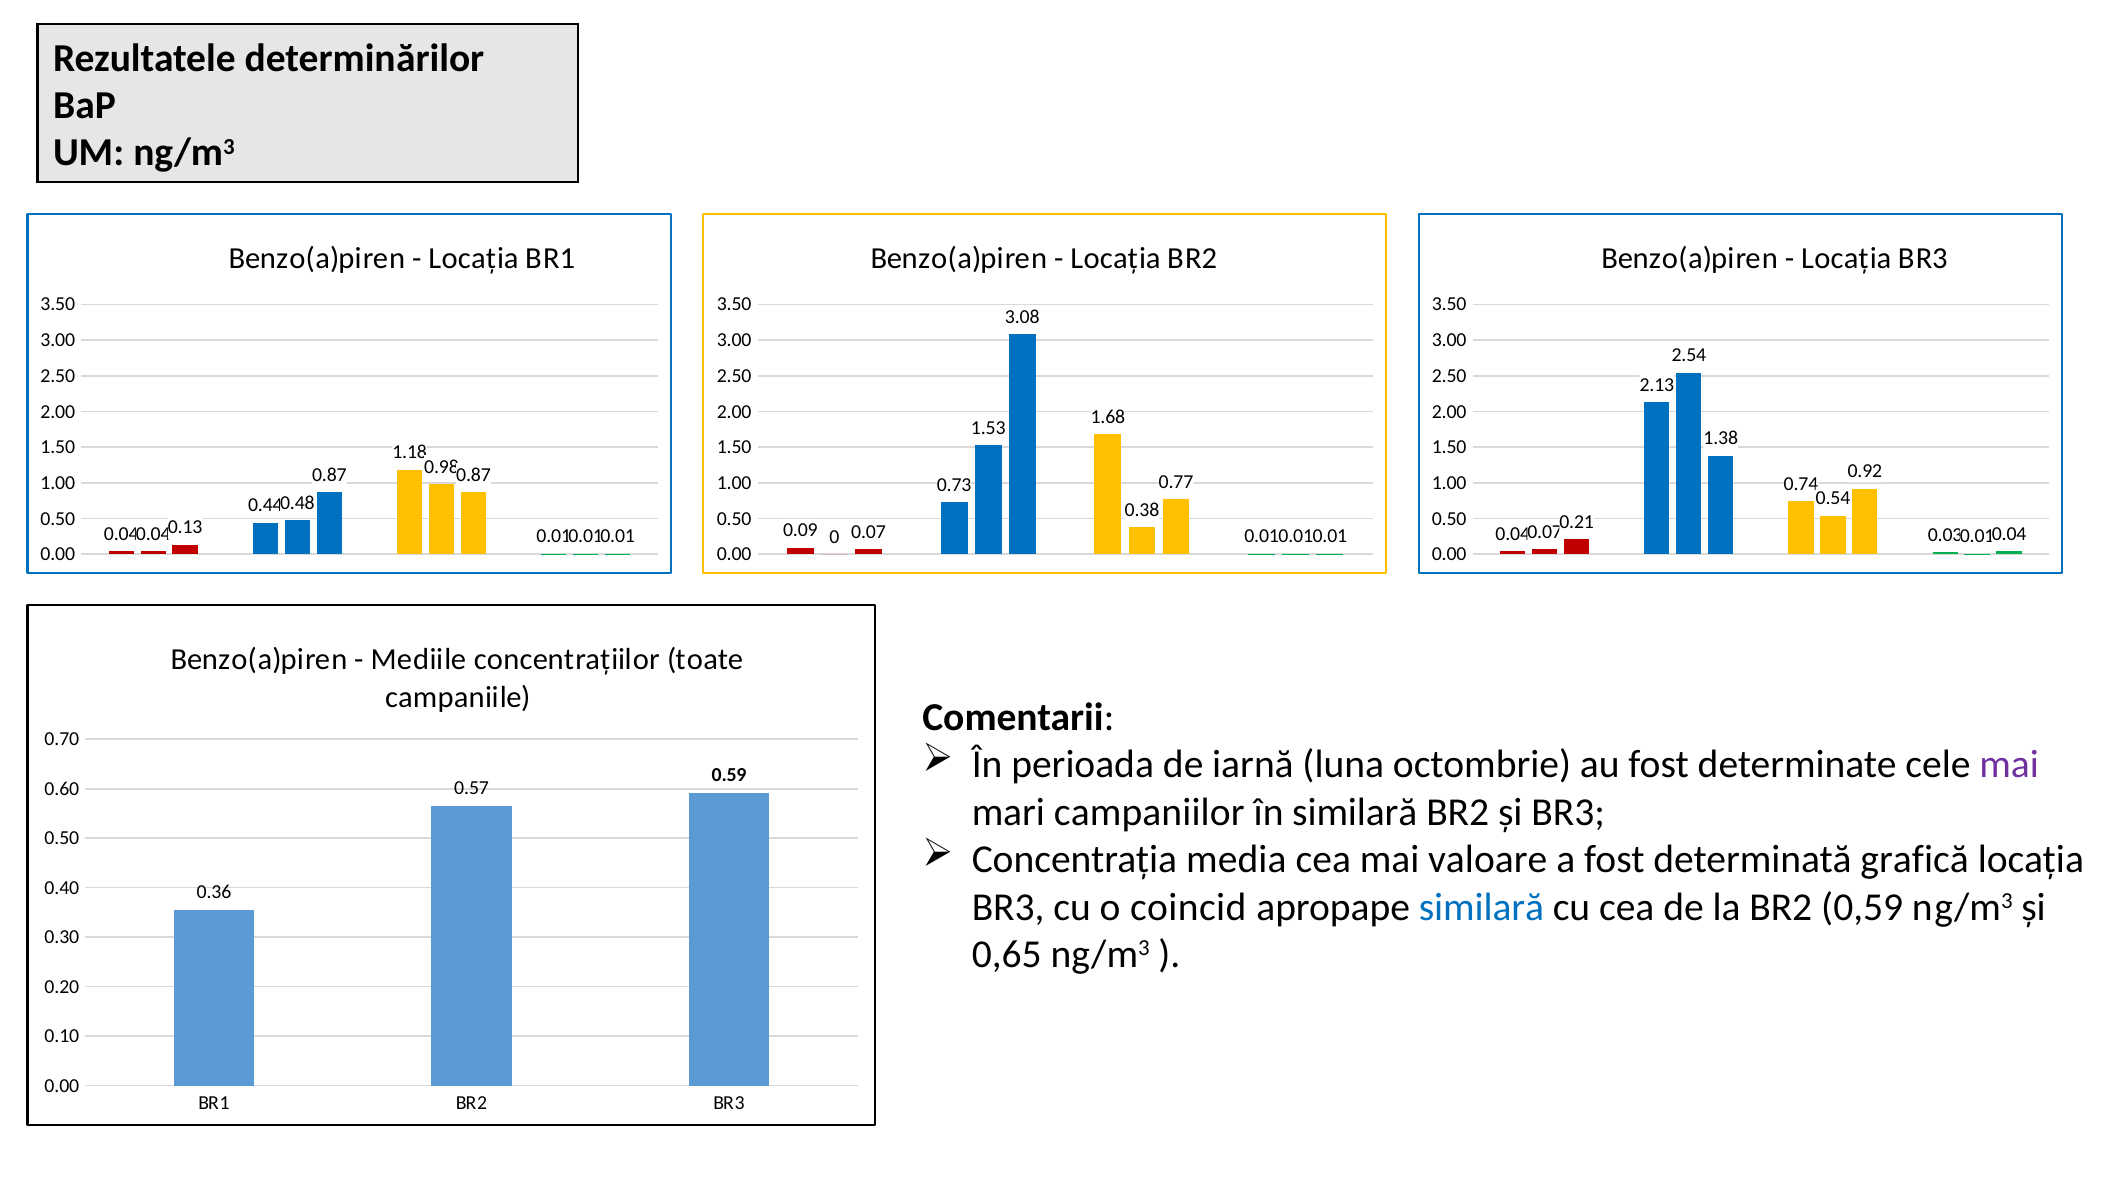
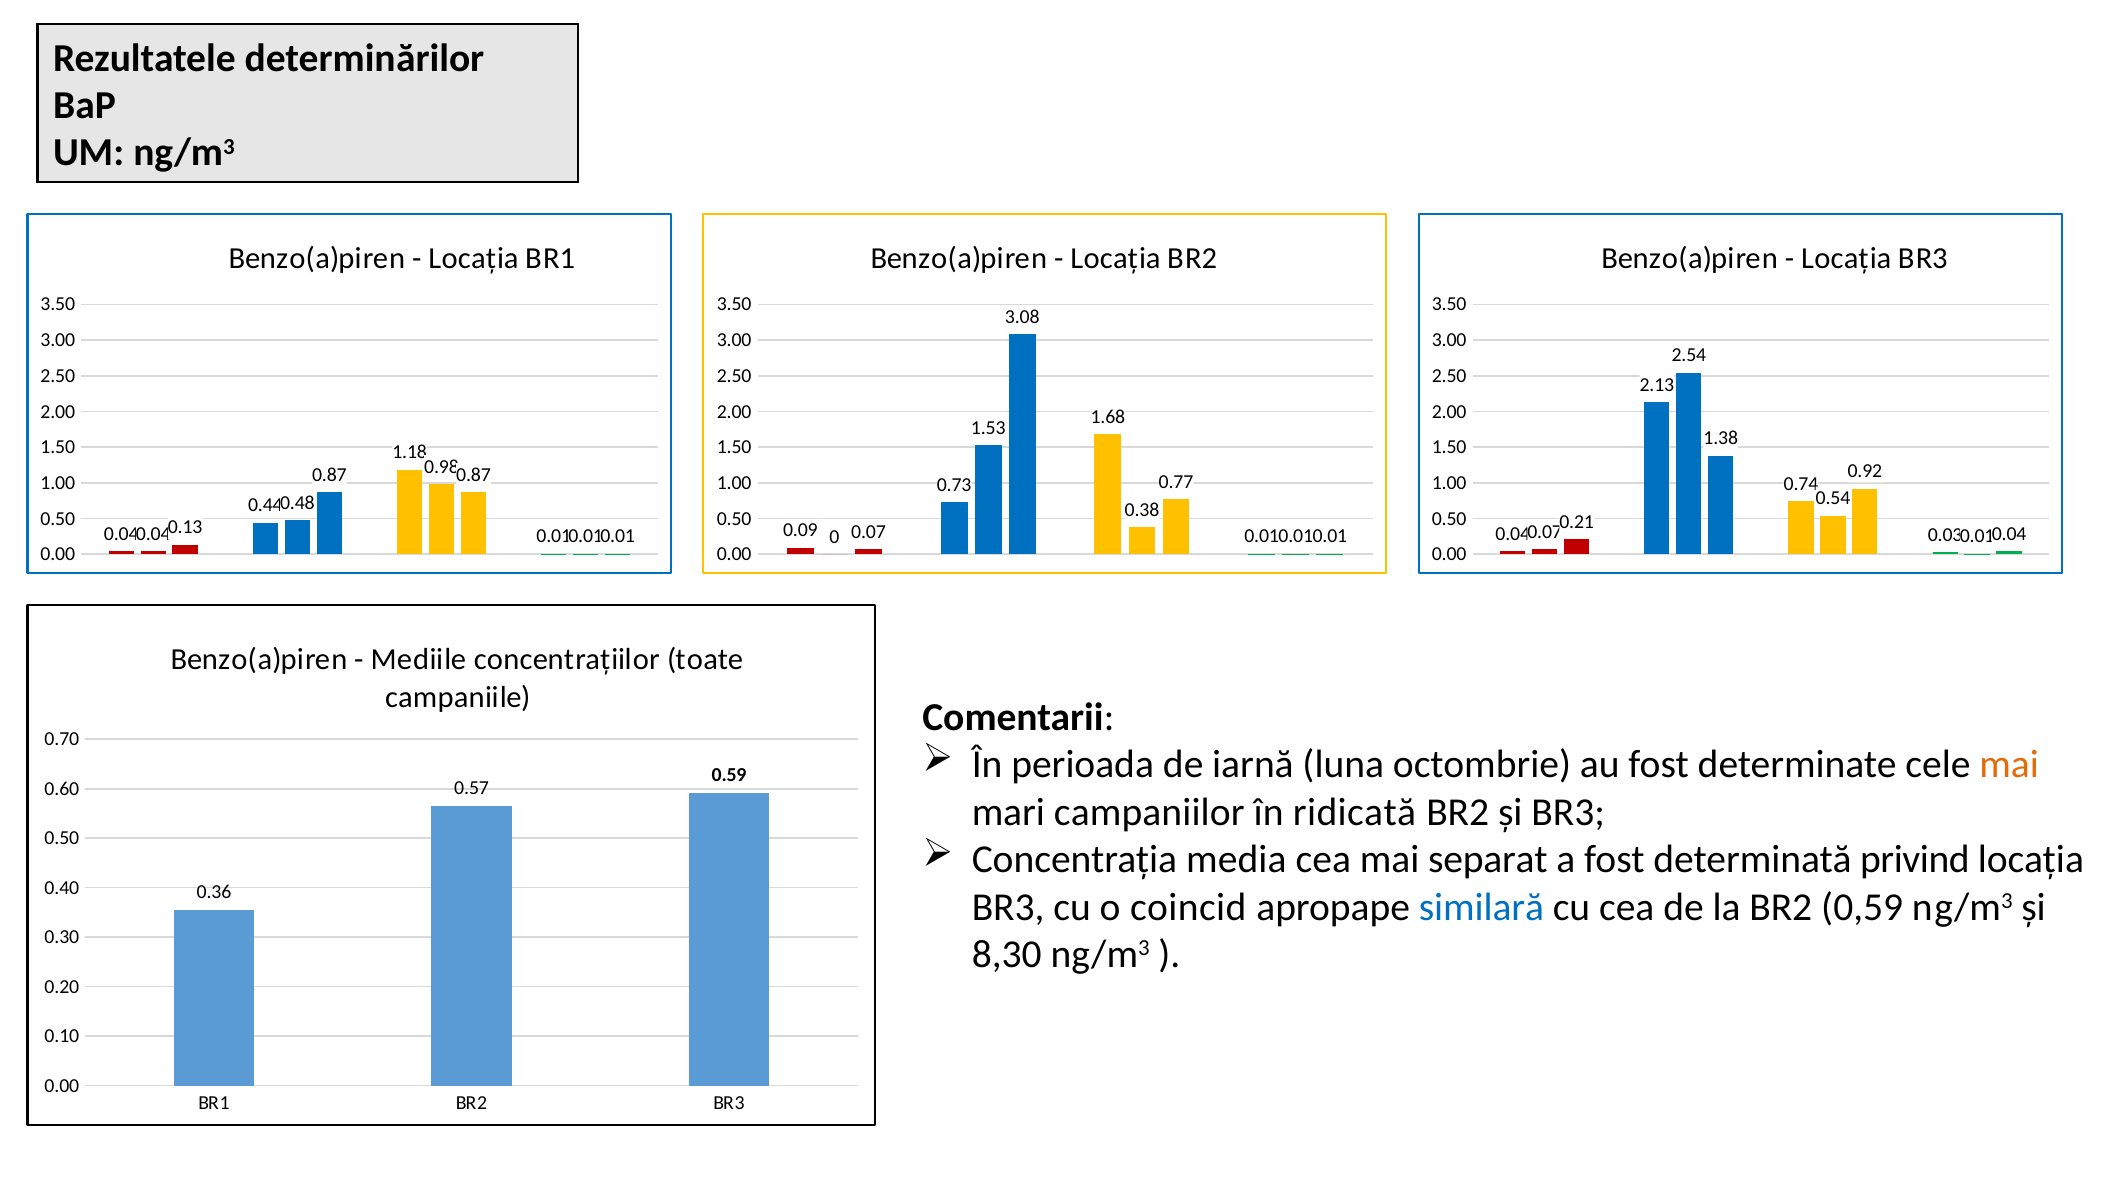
mai at (2009, 765) colour: purple -> orange
în similară: similară -> ridicată
valoare: valoare -> separat
grafică: grafică -> privind
0,65: 0,65 -> 8,30
